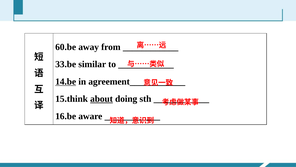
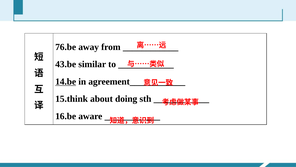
60.be: 60.be -> 76.be
33.be: 33.be -> 43.be
about underline: present -> none
